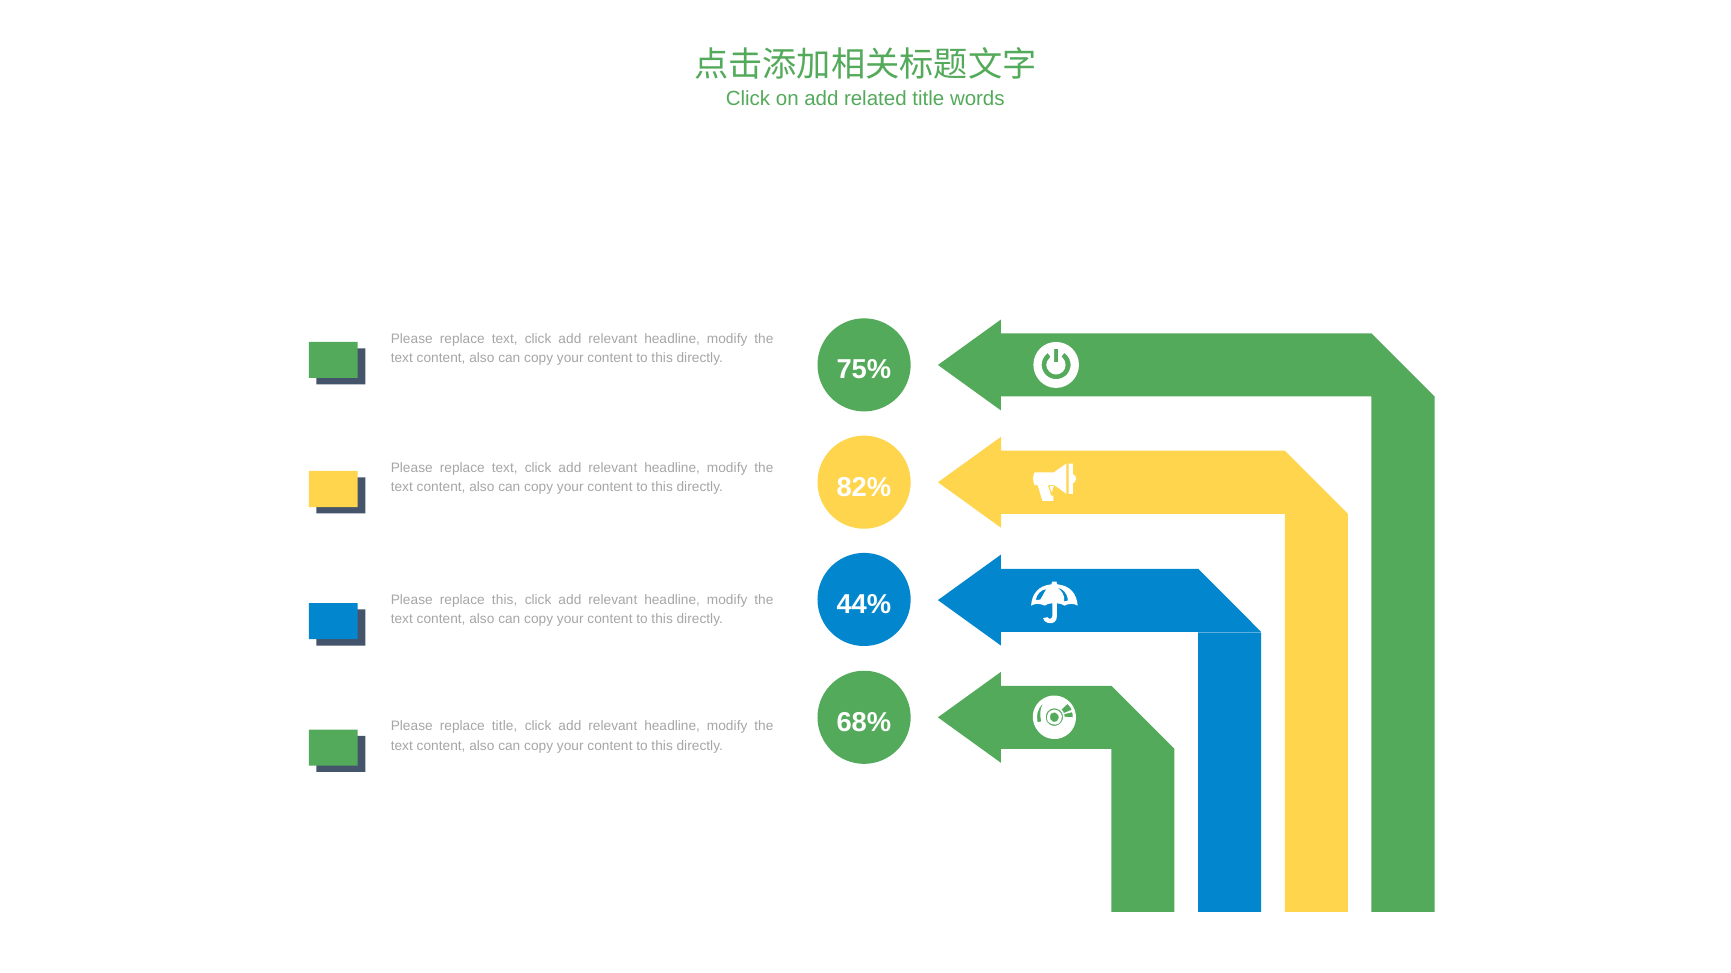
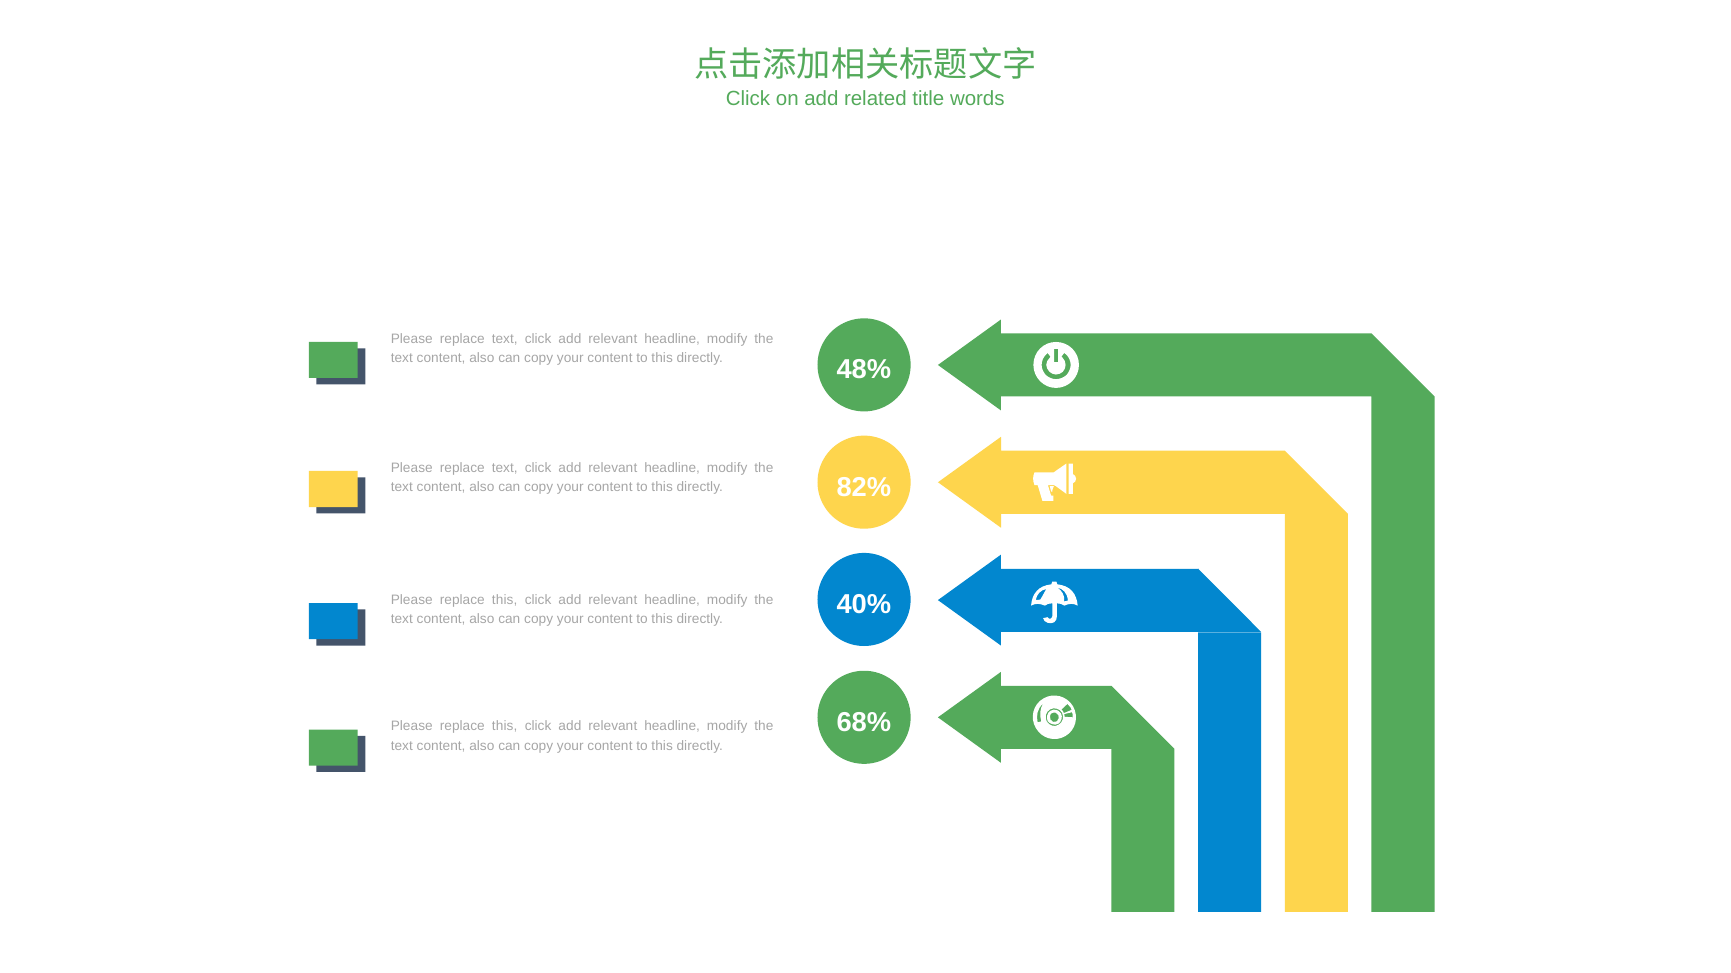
75%: 75% -> 48%
44%: 44% -> 40%
title at (505, 727): title -> this
